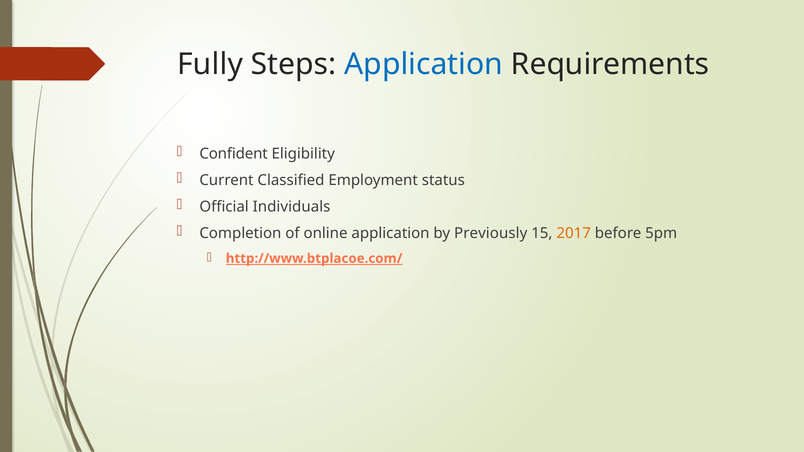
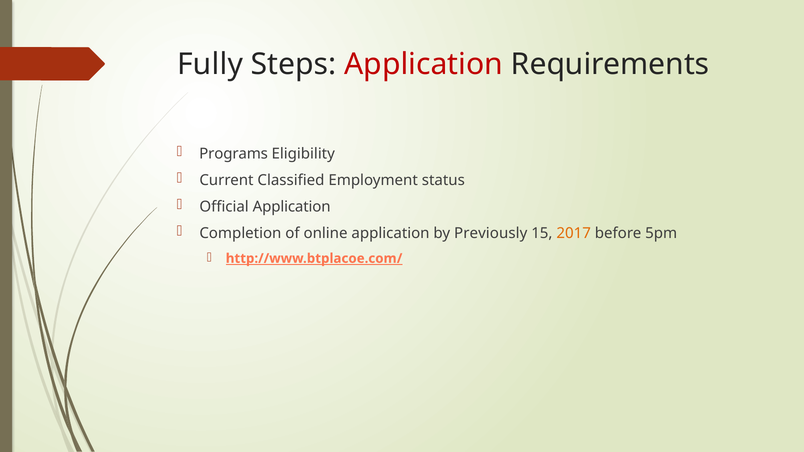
Application at (424, 64) colour: blue -> red
Confident: Confident -> Programs
Official Individuals: Individuals -> Application
